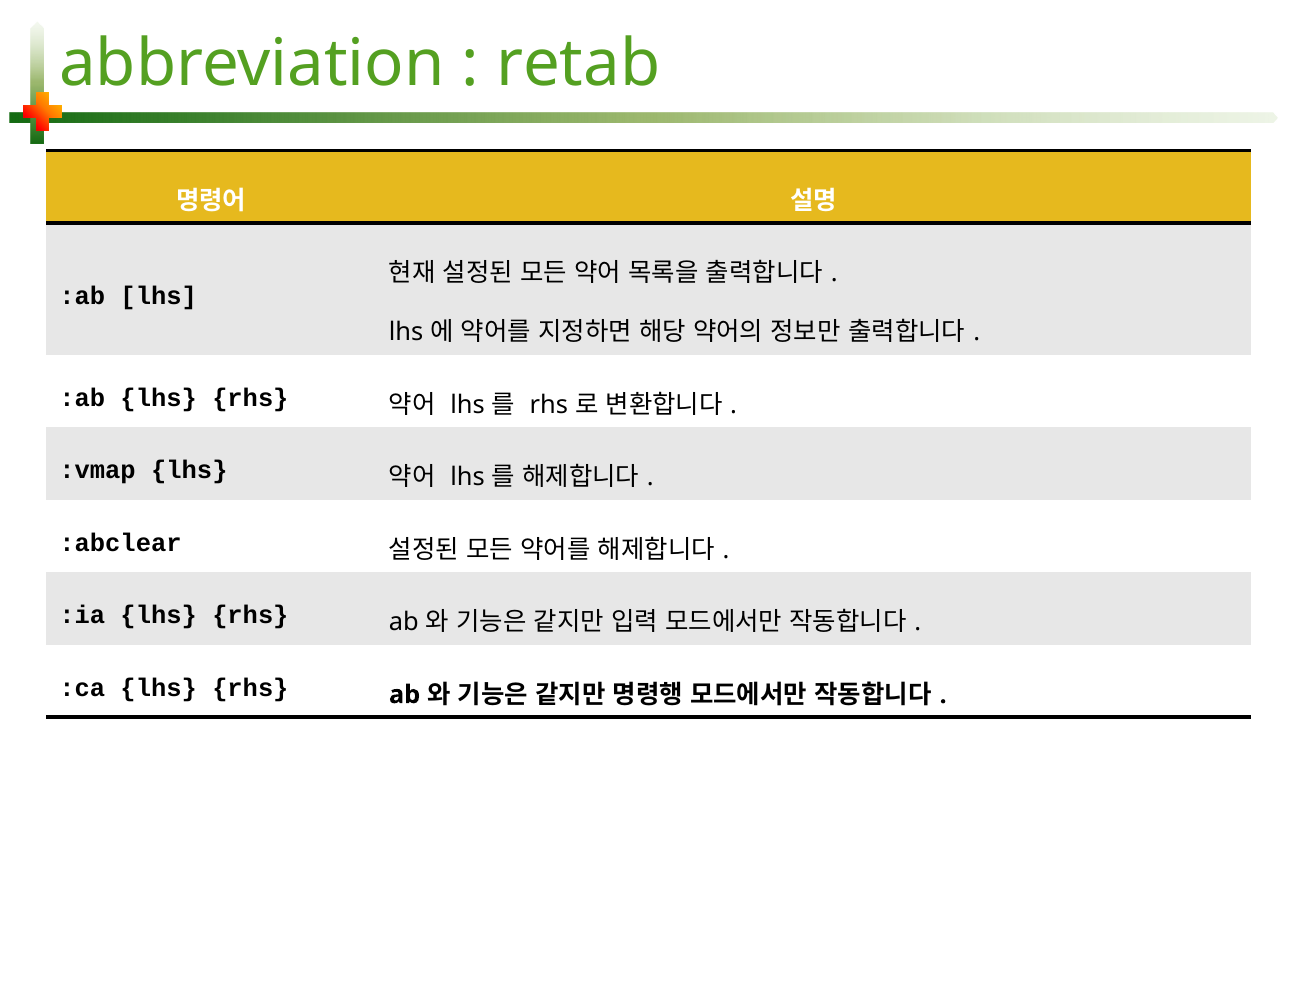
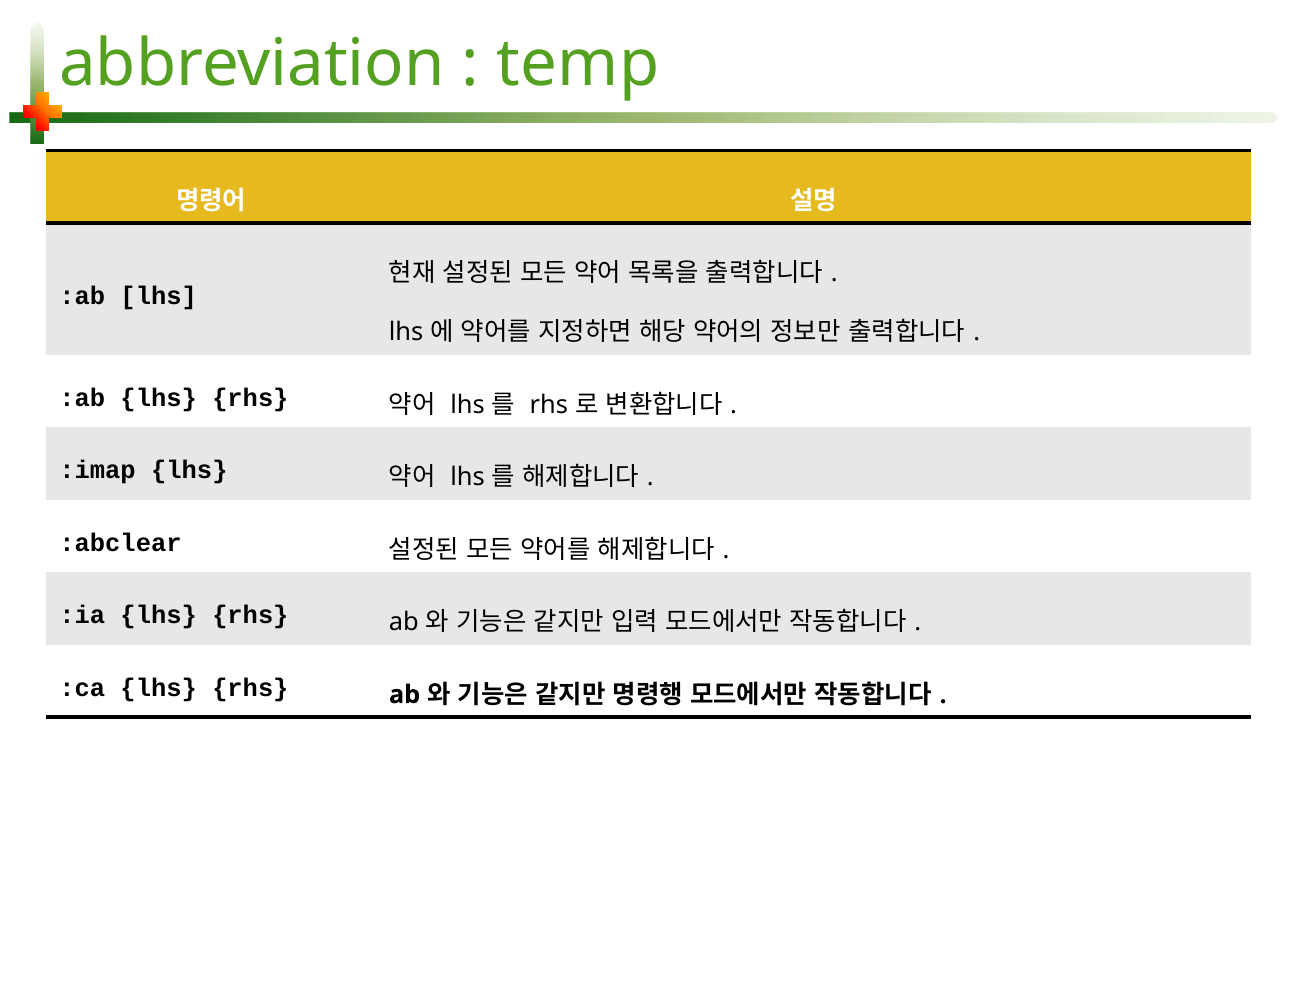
retab: retab -> temp
:vmap: :vmap -> :imap
